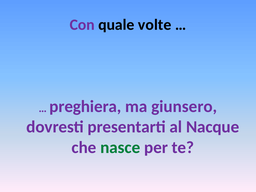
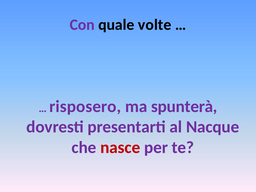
preghiera: preghiera -> risposero
giunsero: giunsero -> spunterà
nasce colour: green -> red
